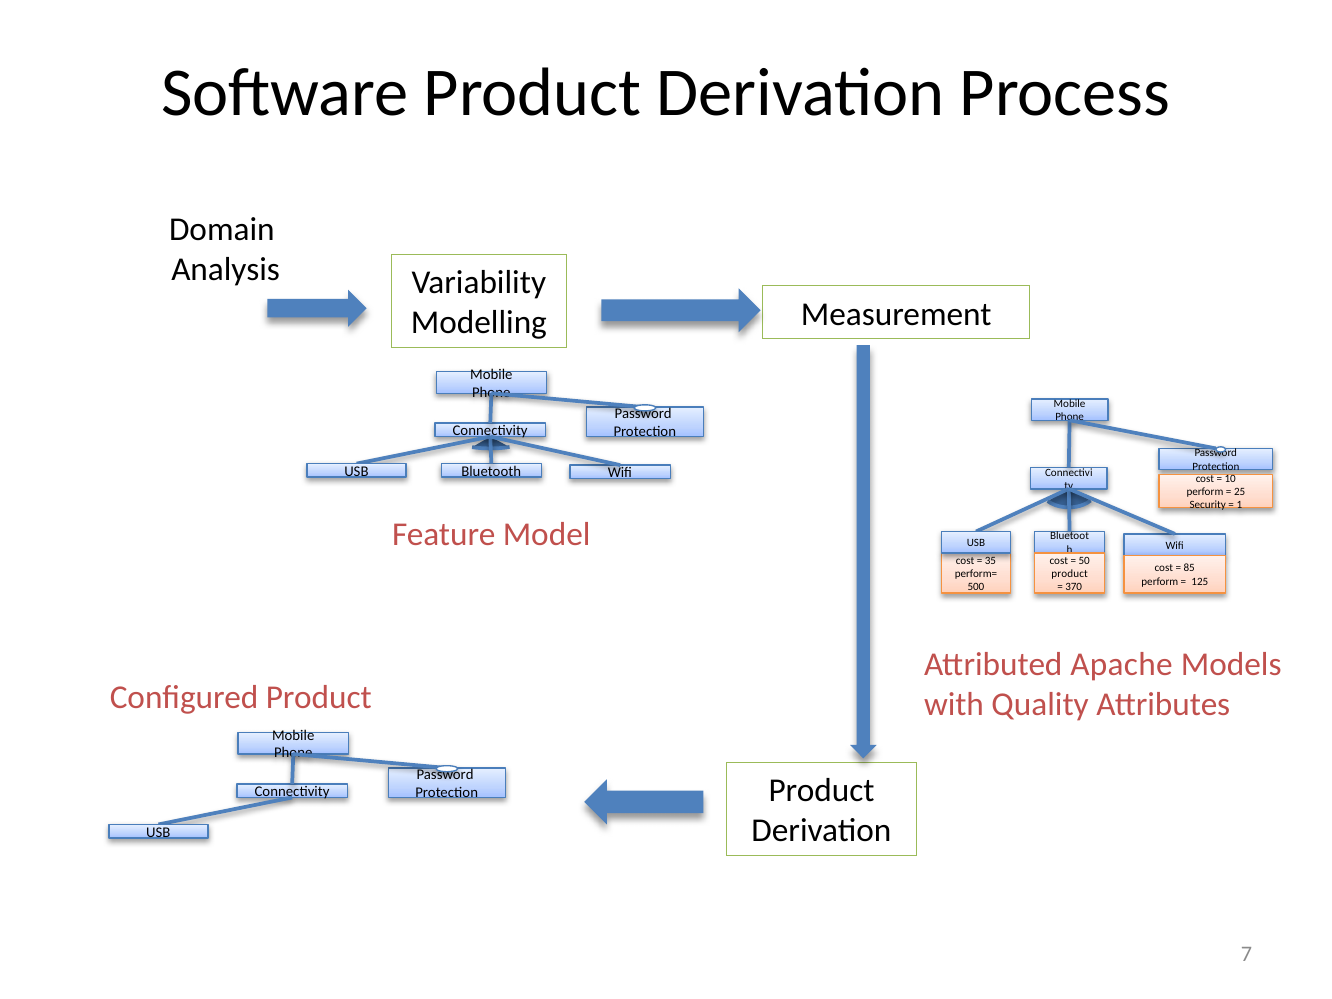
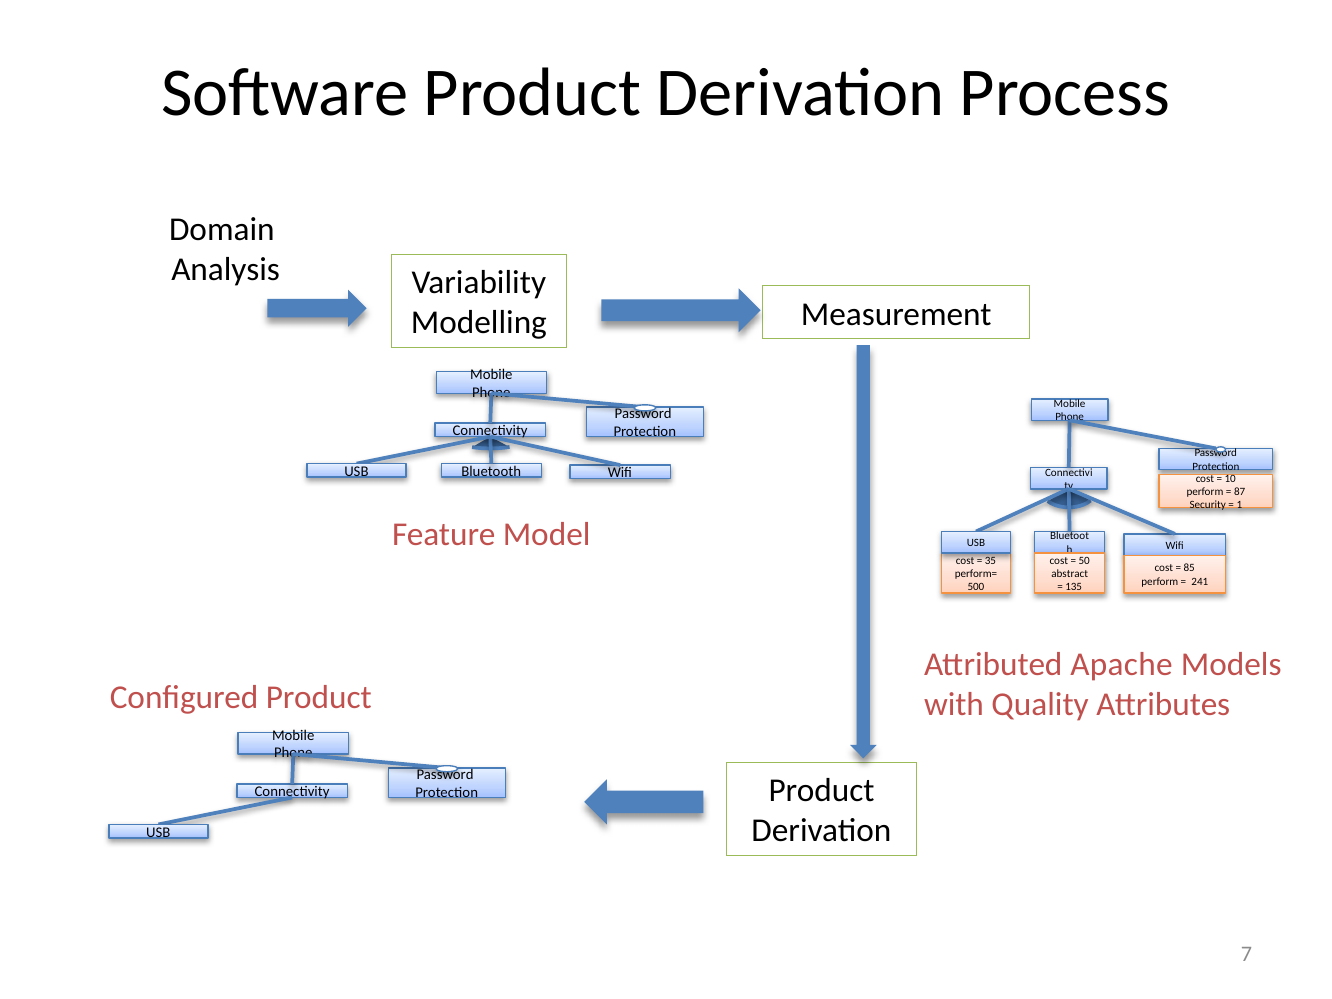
25: 25 -> 87
product at (1070, 574): product -> abstract
125: 125 -> 241
370: 370 -> 135
